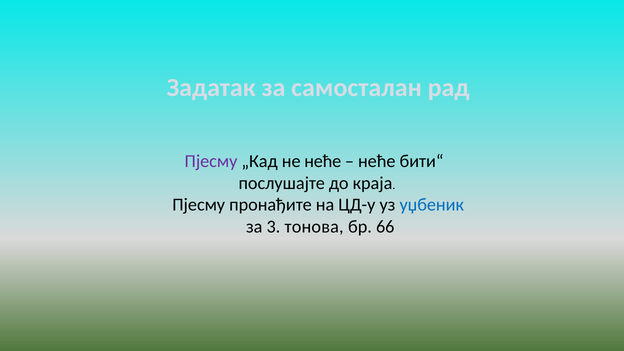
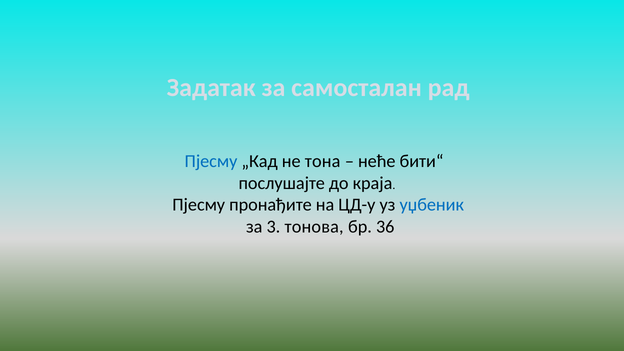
Пјесму at (211, 161) colour: purple -> blue
не неће: неће -> тона
66: 66 -> 36
